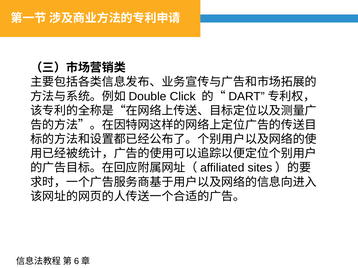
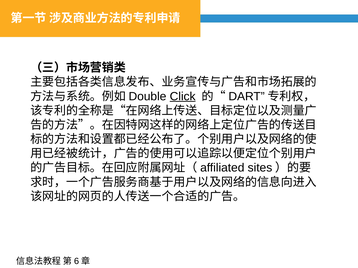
Click underline: none -> present
